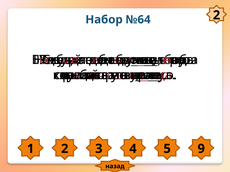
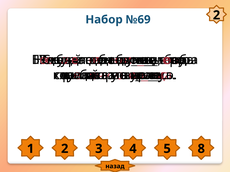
№64: №64 -> №69
9: 9 -> 8
